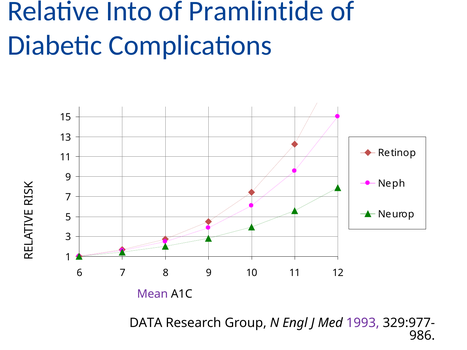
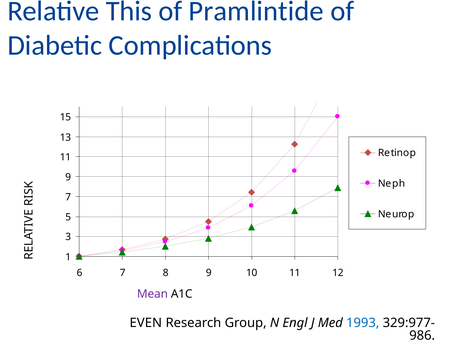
Into: Into -> This
DATA: DATA -> EVEN
1993 colour: purple -> blue
